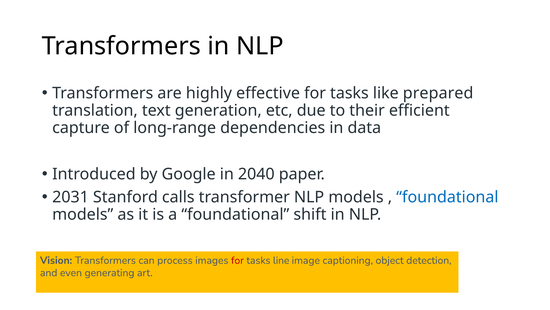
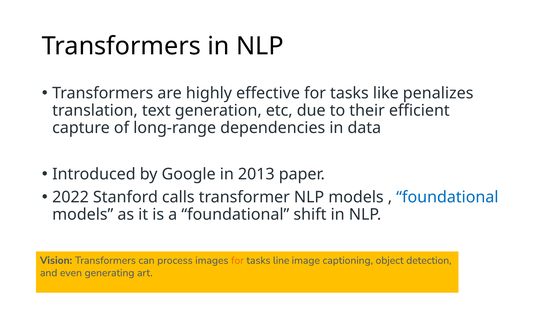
prepared: prepared -> penalizes
2040: 2040 -> 2013
2031: 2031 -> 2022
for at (237, 260) colour: red -> orange
